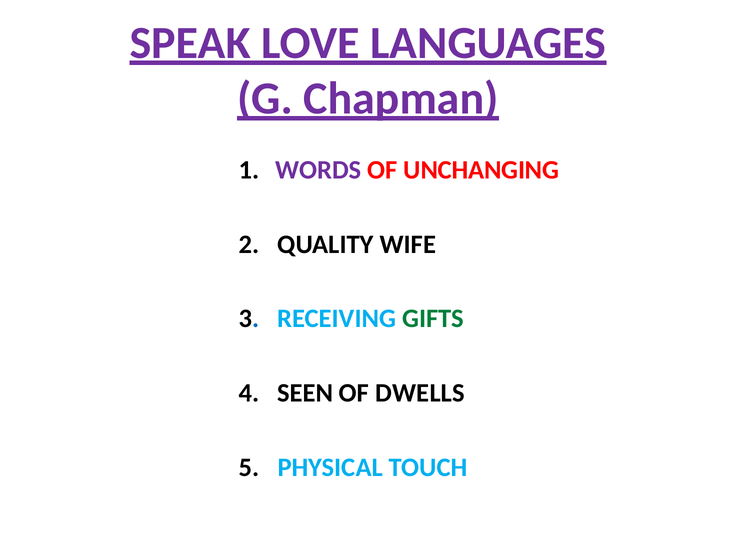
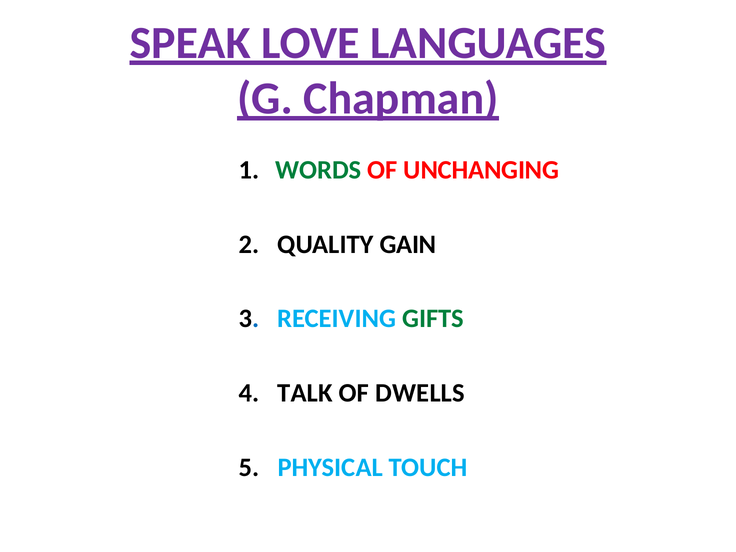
WORDS colour: purple -> green
WIFE: WIFE -> GAIN
SEEN: SEEN -> TALK
